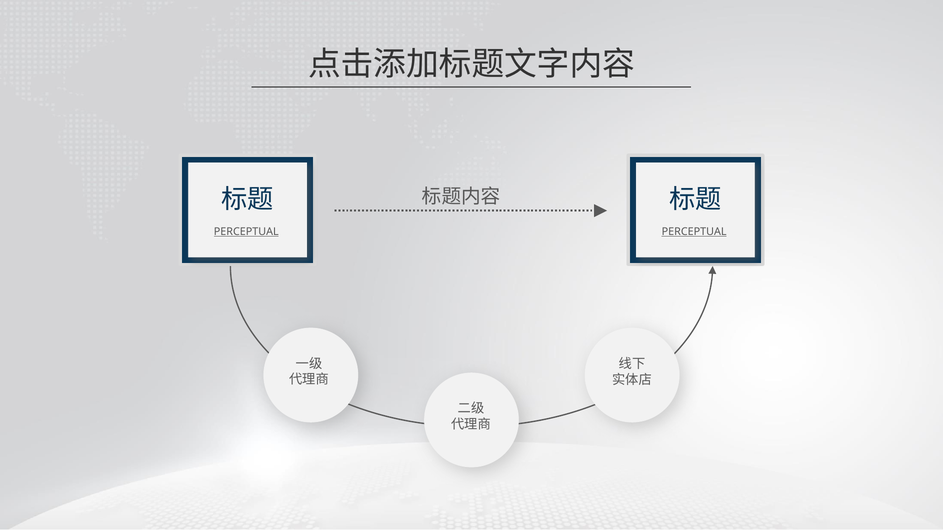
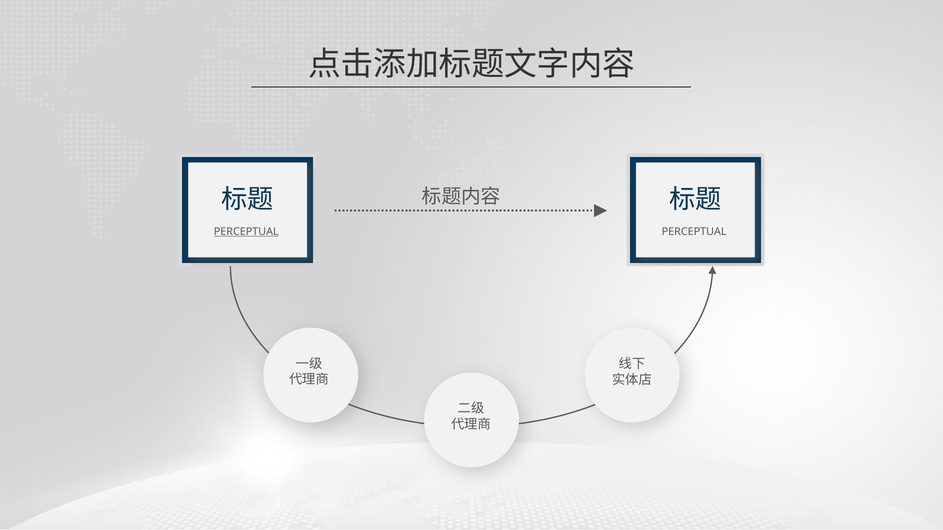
PERCEPTUAL at (694, 232) underline: present -> none
